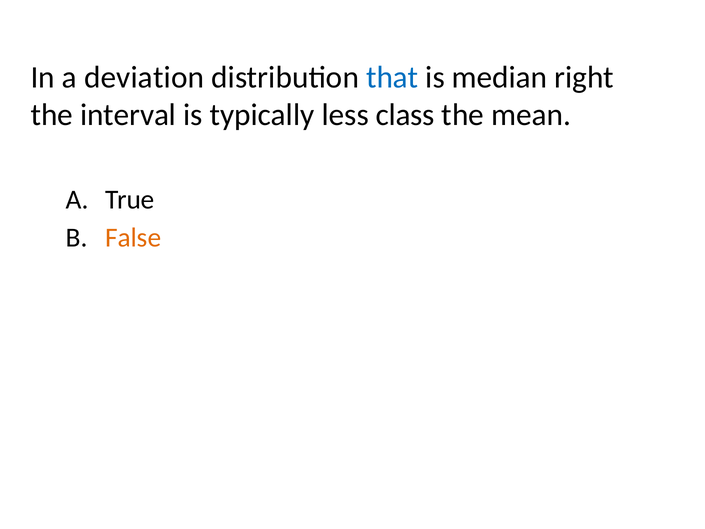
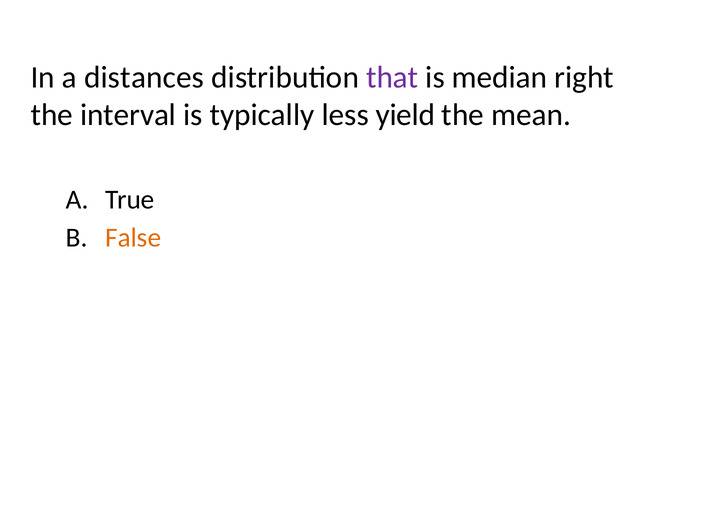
deviation: deviation -> distances
that colour: blue -> purple
class: class -> yield
